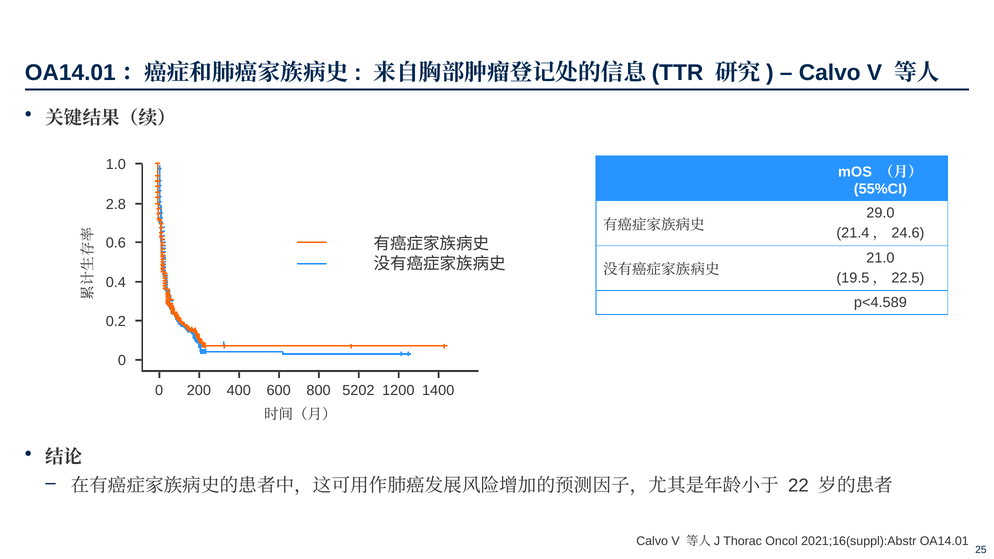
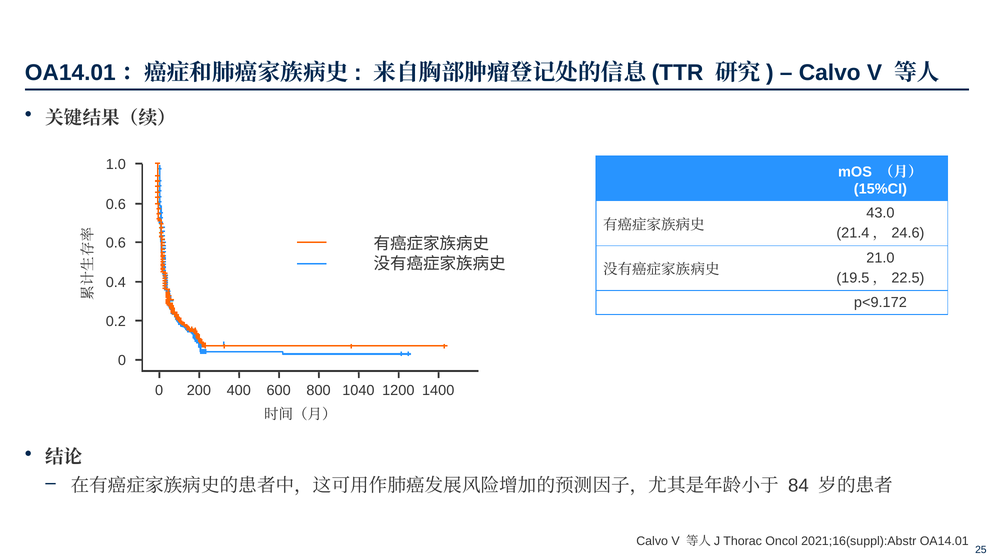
55%CI: 55%CI -> 15%CI
2.8 at (116, 205): 2.8 -> 0.6
29.0: 29.0 -> 43.0
p<4.589: p<4.589 -> p<9.172
5202: 5202 -> 1040
22: 22 -> 84
